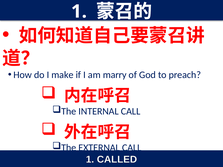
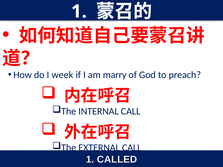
make: make -> week
